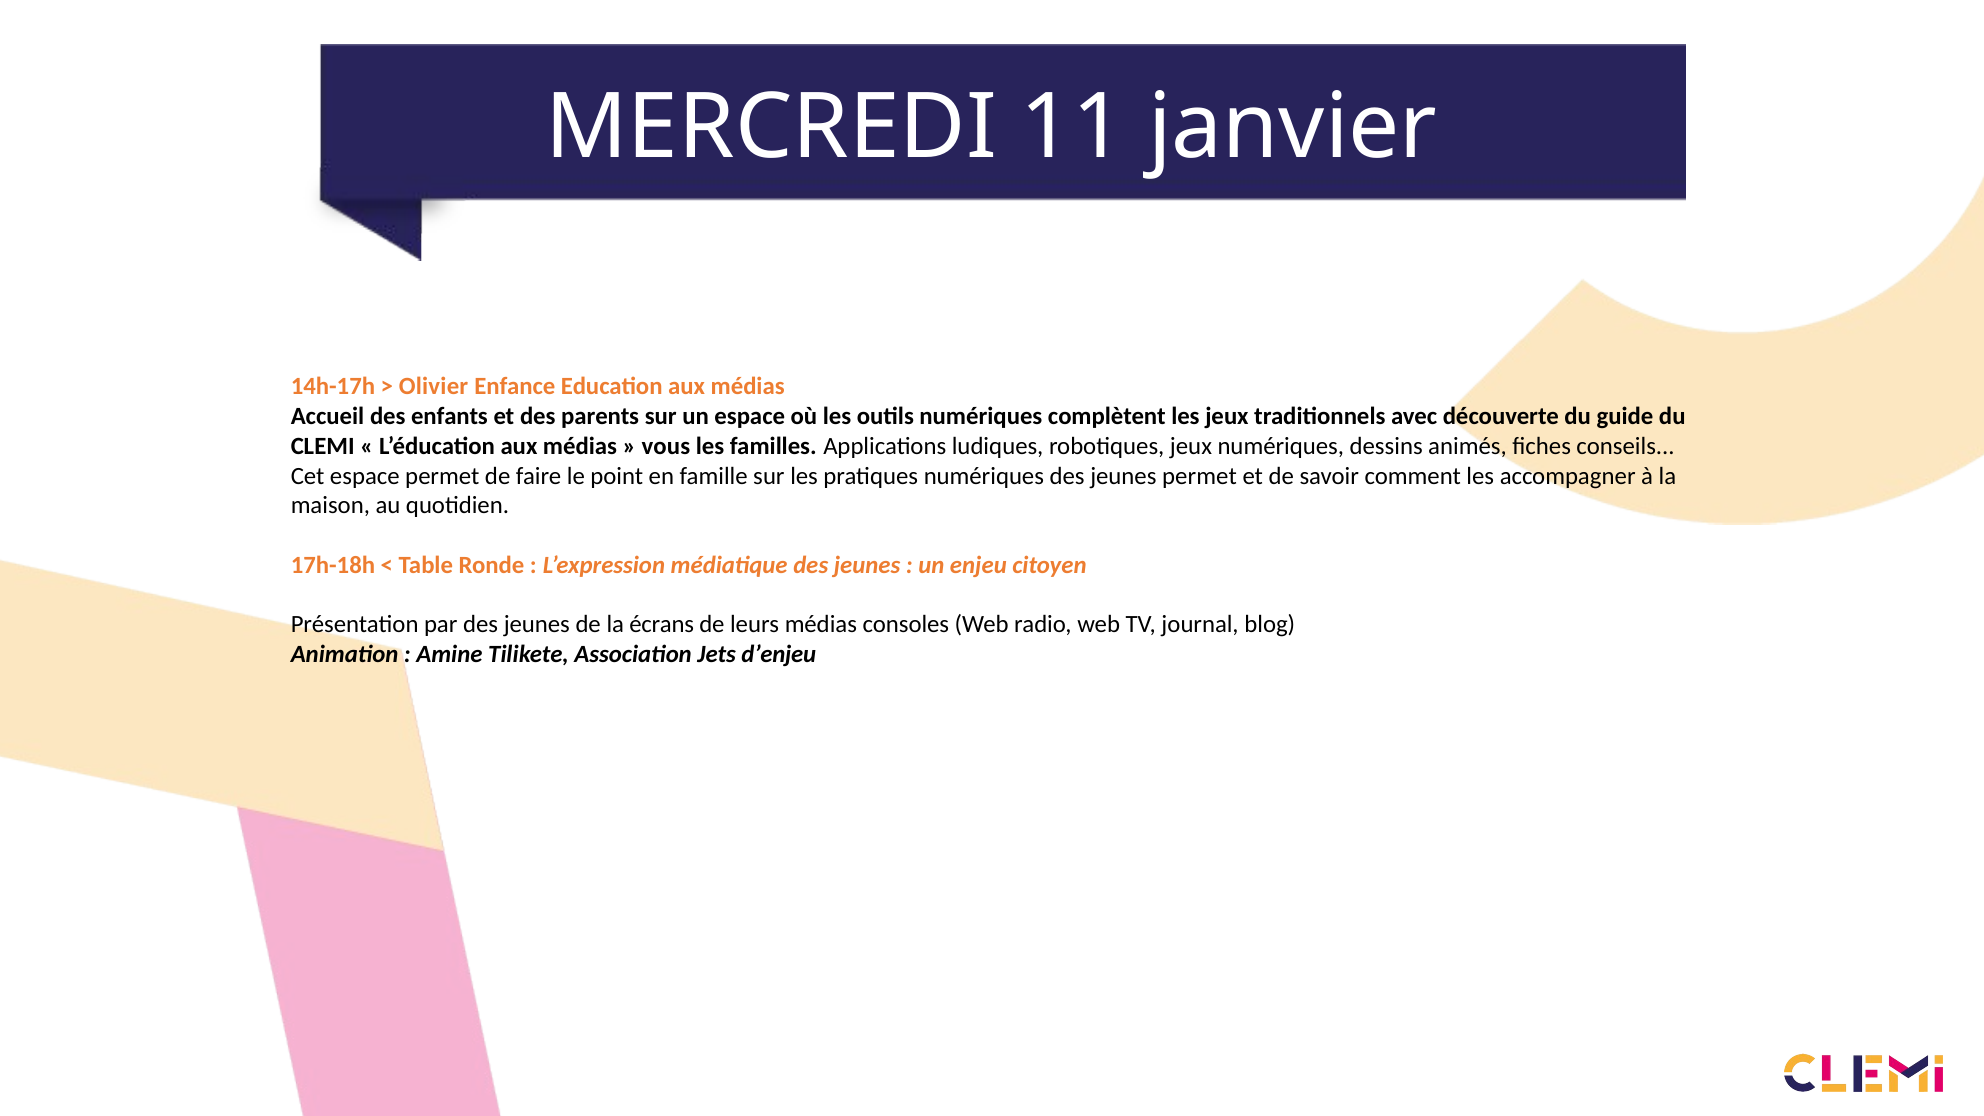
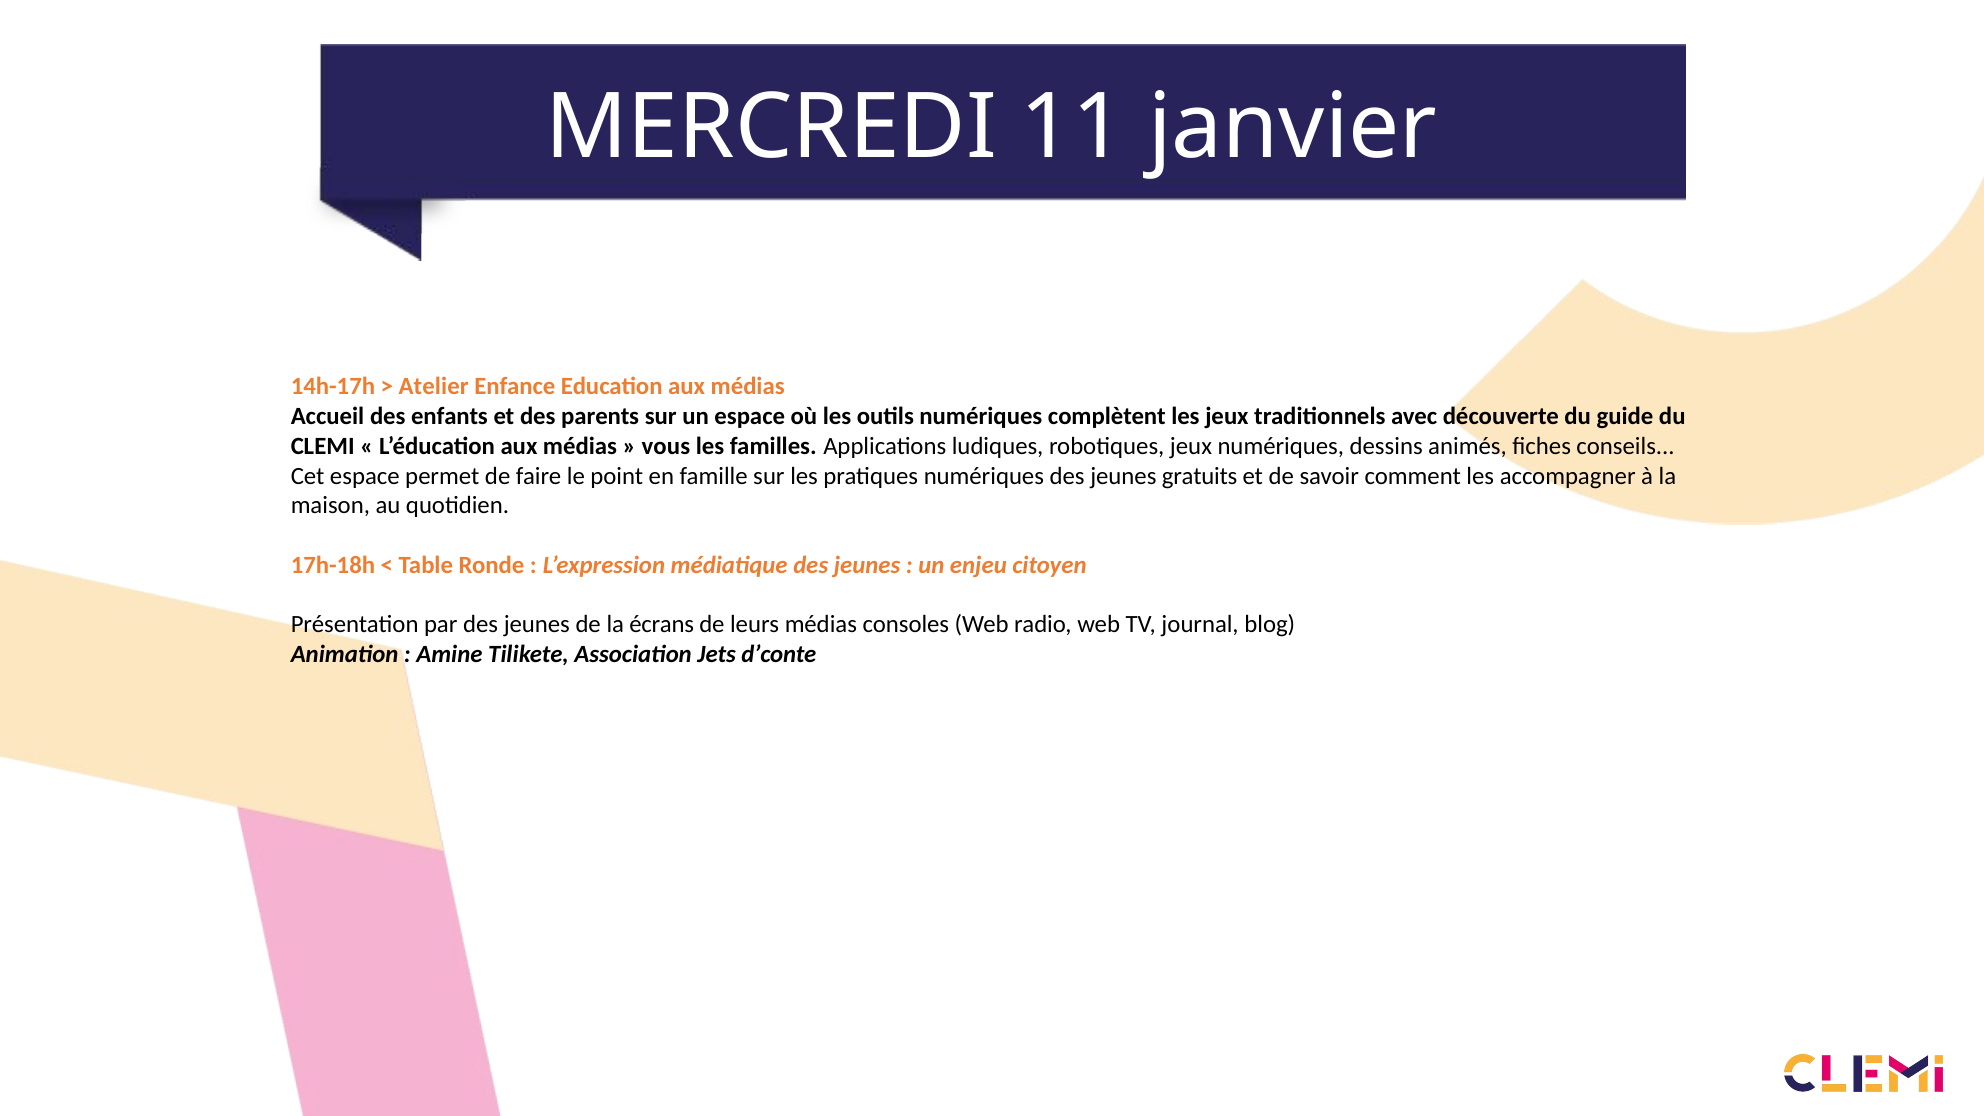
Olivier: Olivier -> Atelier
jeunes permet: permet -> gratuits
d’enjeu: d’enjeu -> d’conte
